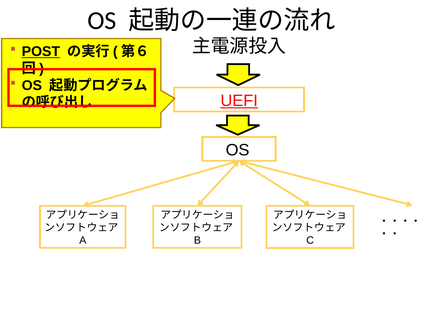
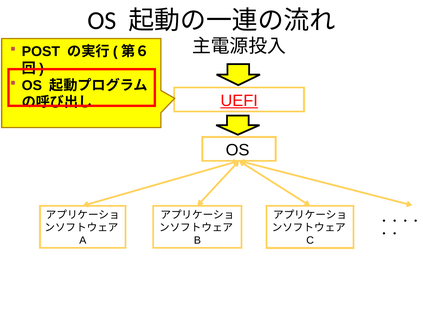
POST underline: present -> none
